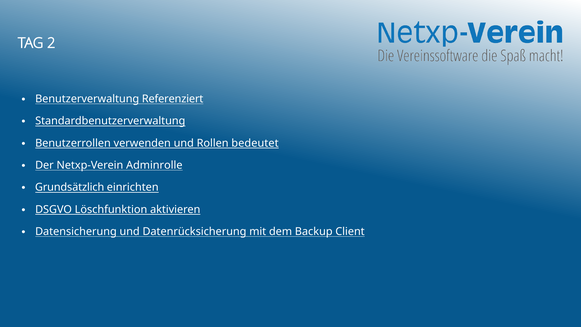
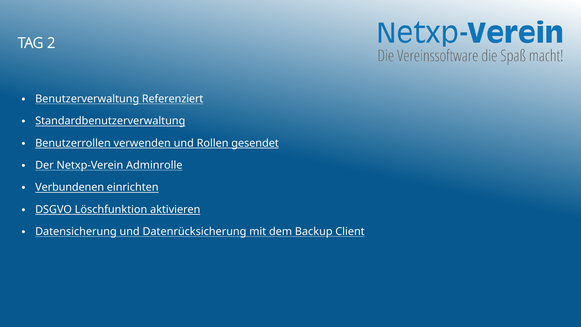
bedeutet: bedeutet -> gesendet
Grundsätzlich: Grundsätzlich -> Verbundenen
